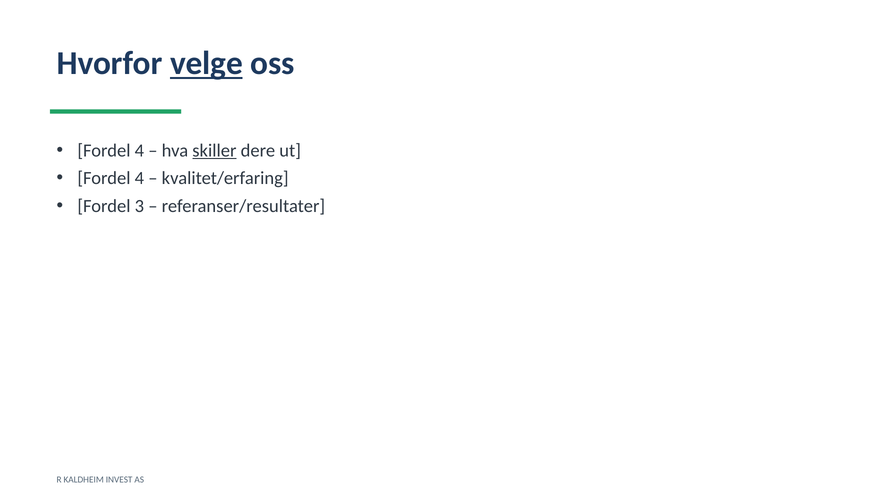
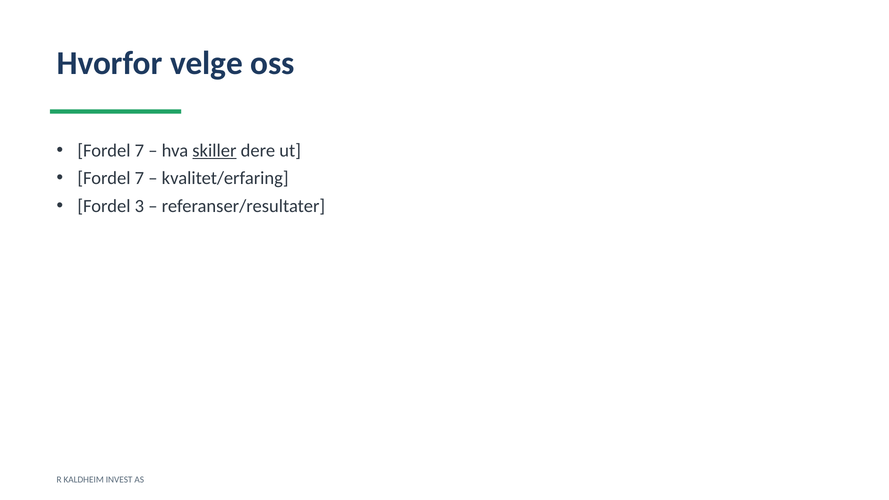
velge underline: present -> none
4 at (139, 151): 4 -> 7
4 at (139, 178): 4 -> 7
